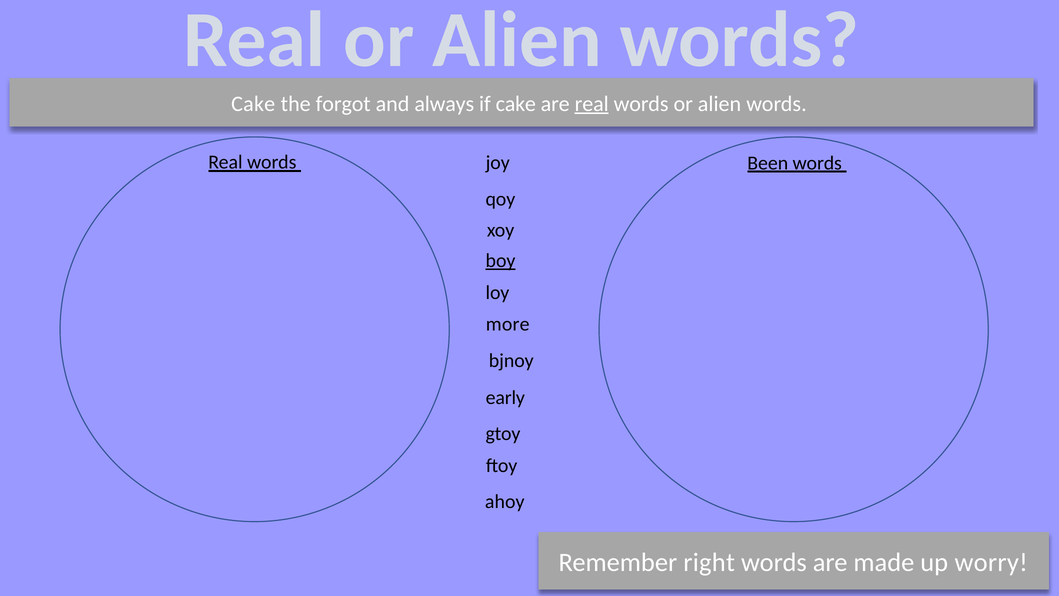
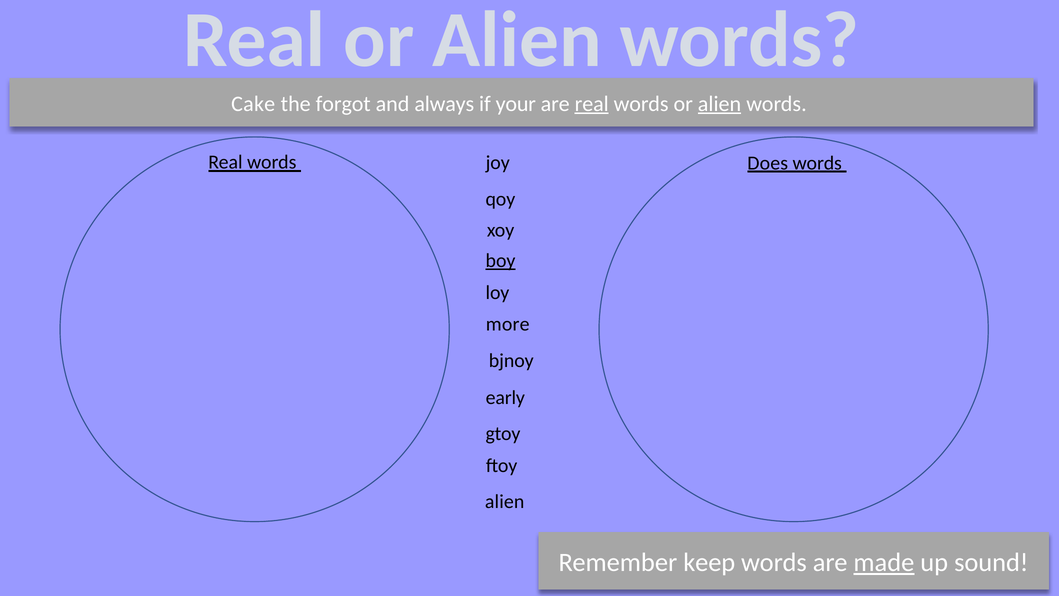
if cake: cake -> your
alien at (720, 104) underline: none -> present
Been: Been -> Does
ahoy at (505, 501): ahoy -> alien
right: right -> keep
made underline: none -> present
worry: worry -> sound
